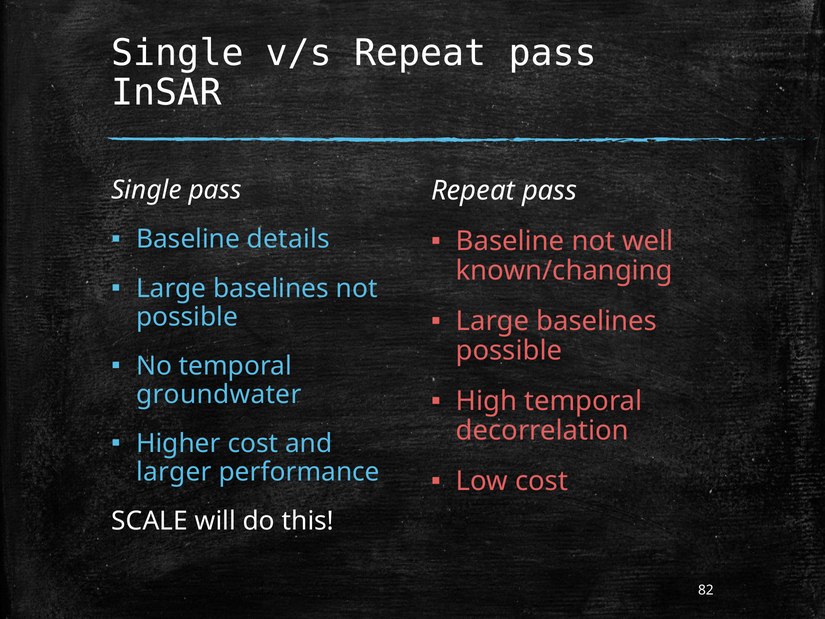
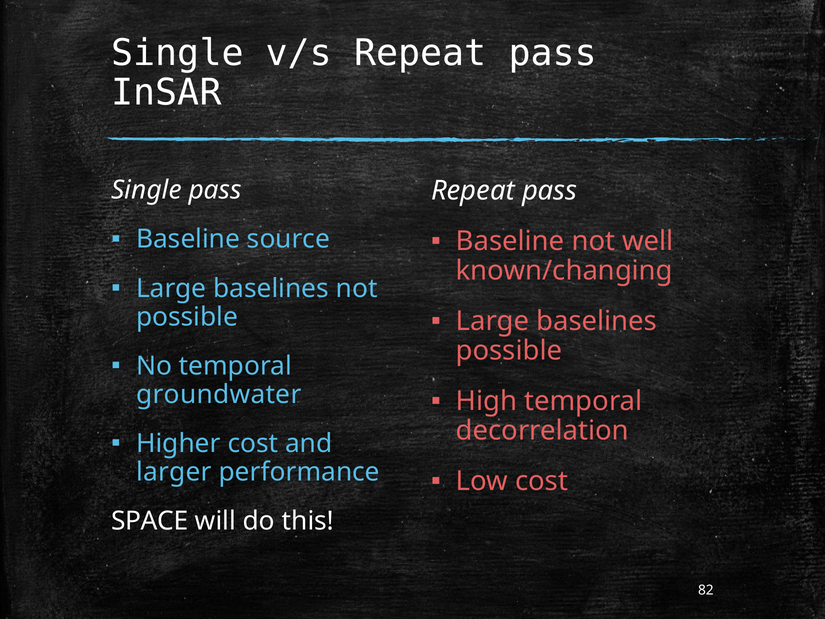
details: details -> source
SCALE: SCALE -> SPACE
